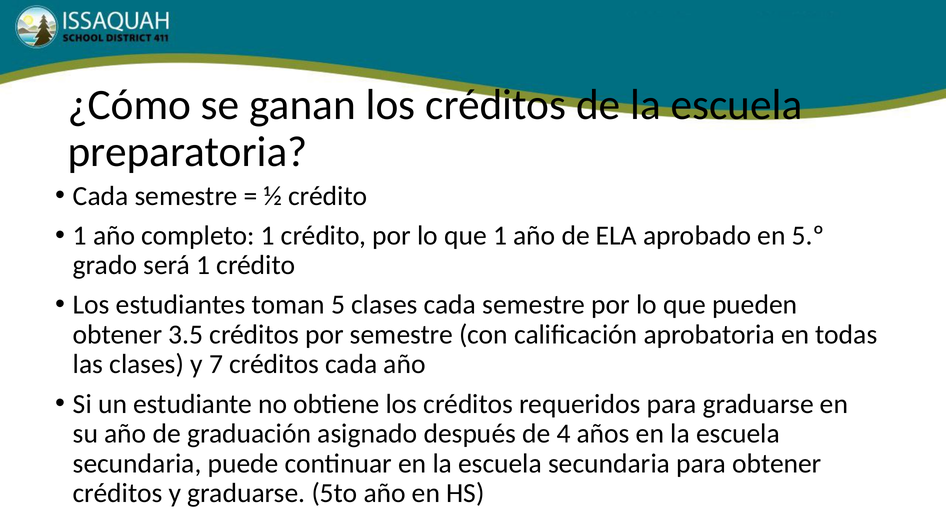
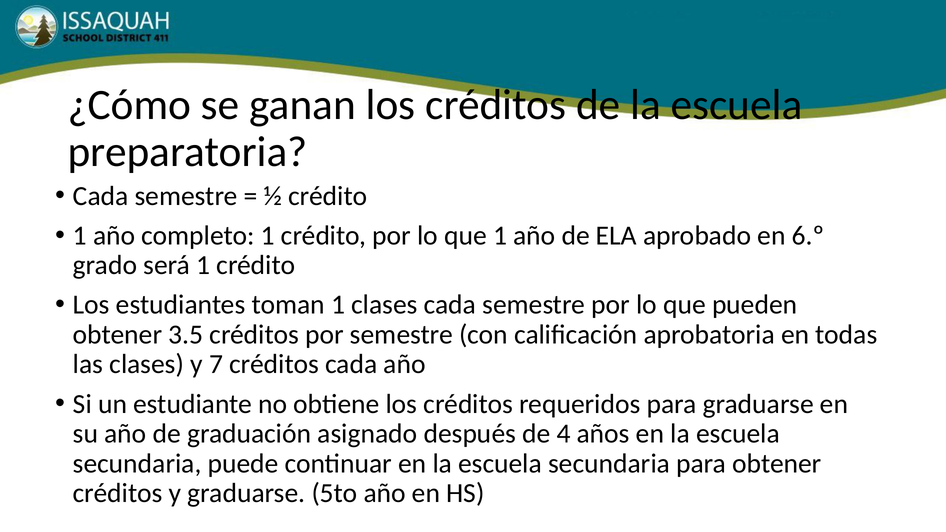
5.º: 5.º -> 6.º
toman 5: 5 -> 1
